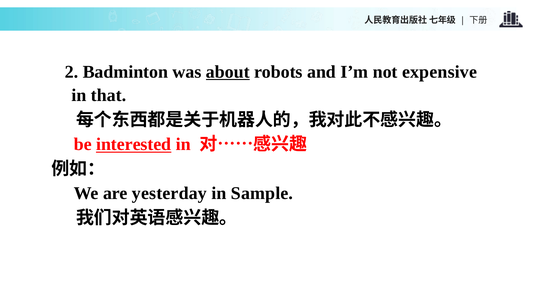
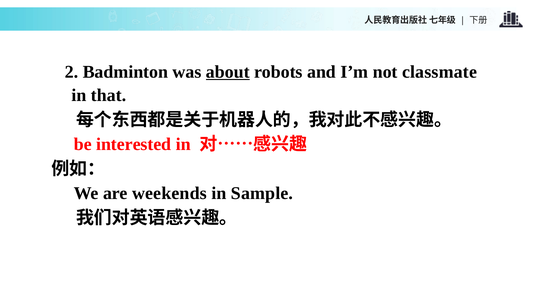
expensive: expensive -> classmate
interested underline: present -> none
yesterday: yesterday -> weekends
